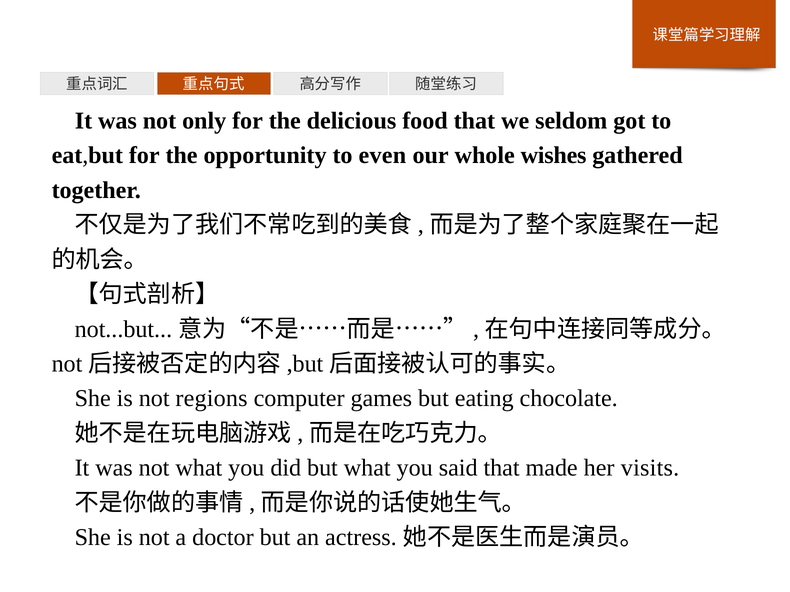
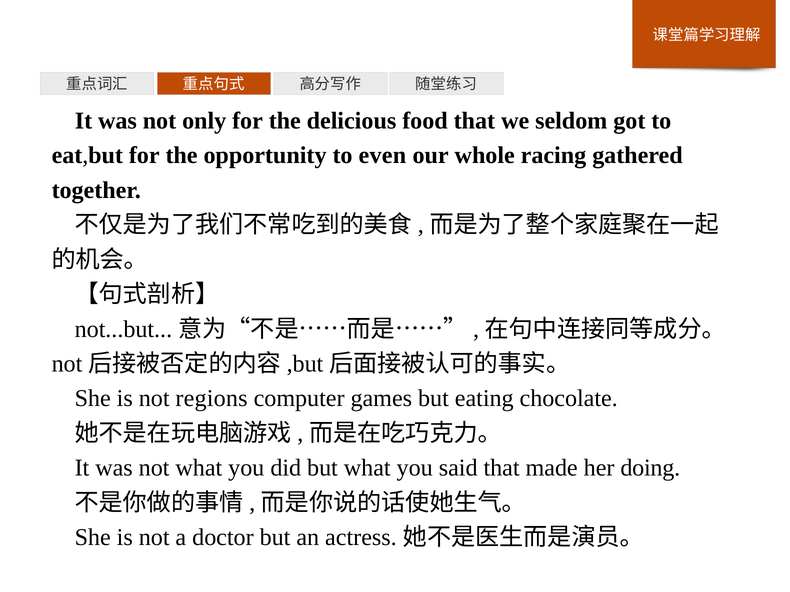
wishes: wishes -> racing
visits: visits -> doing
